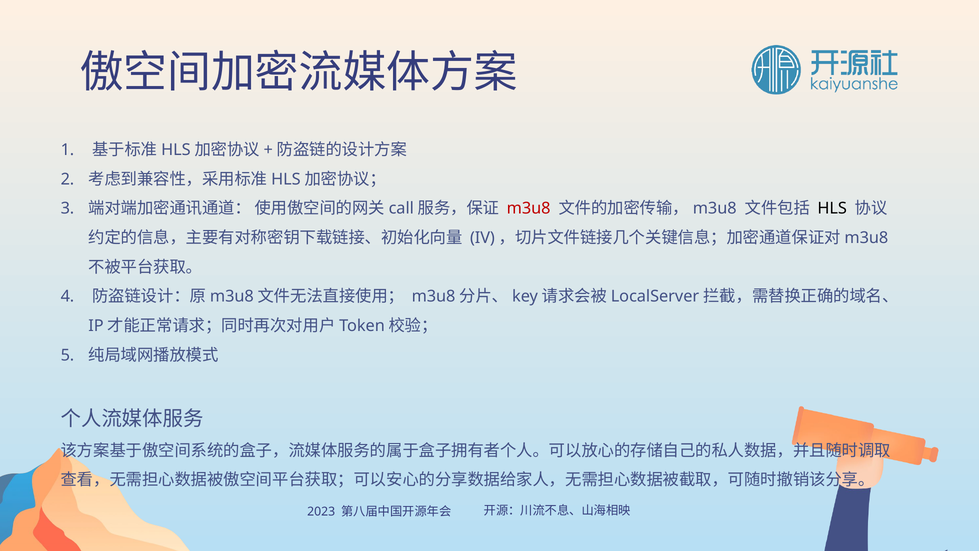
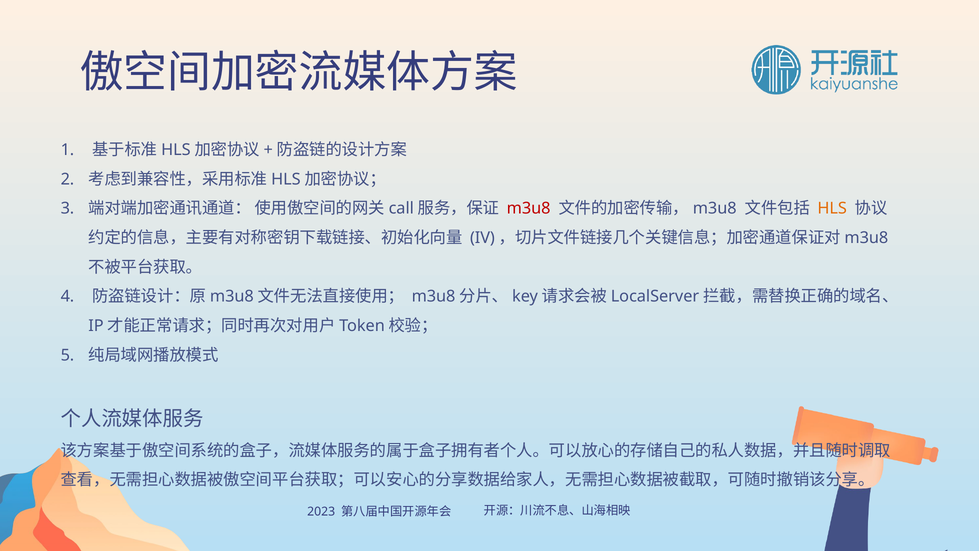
HLS colour: black -> orange
